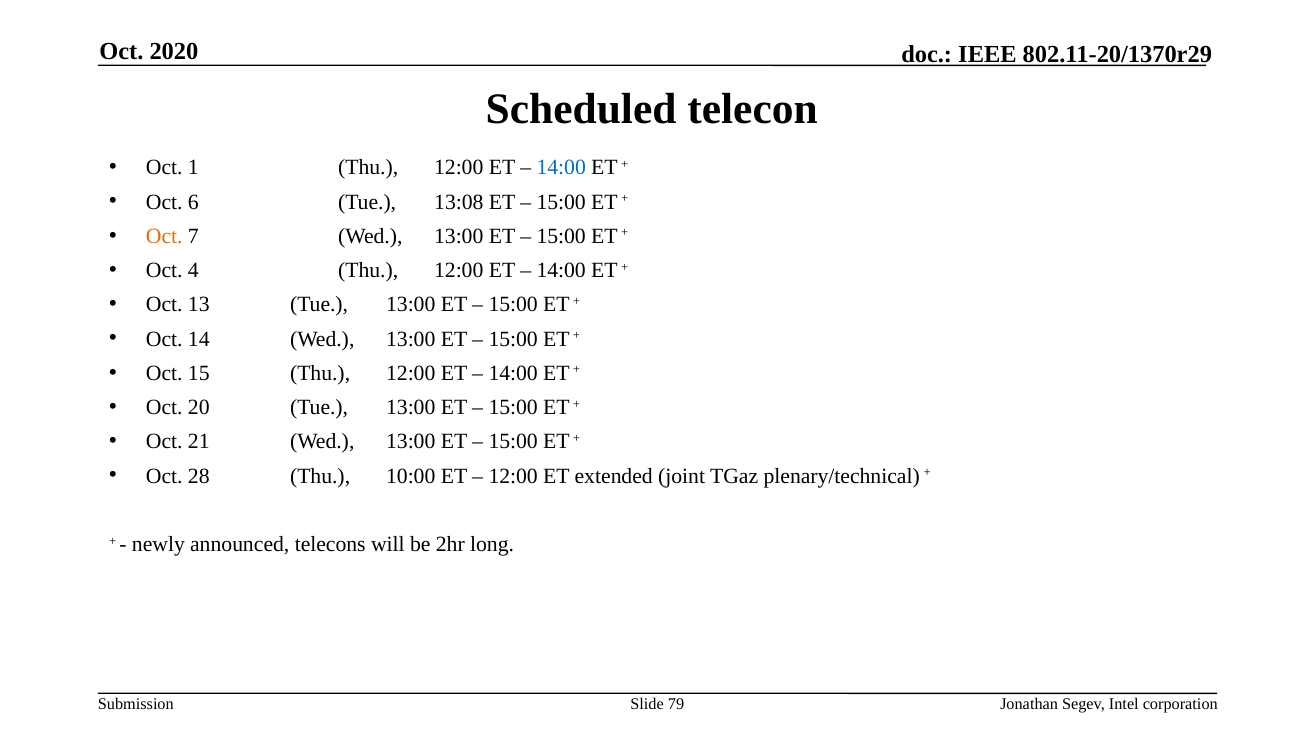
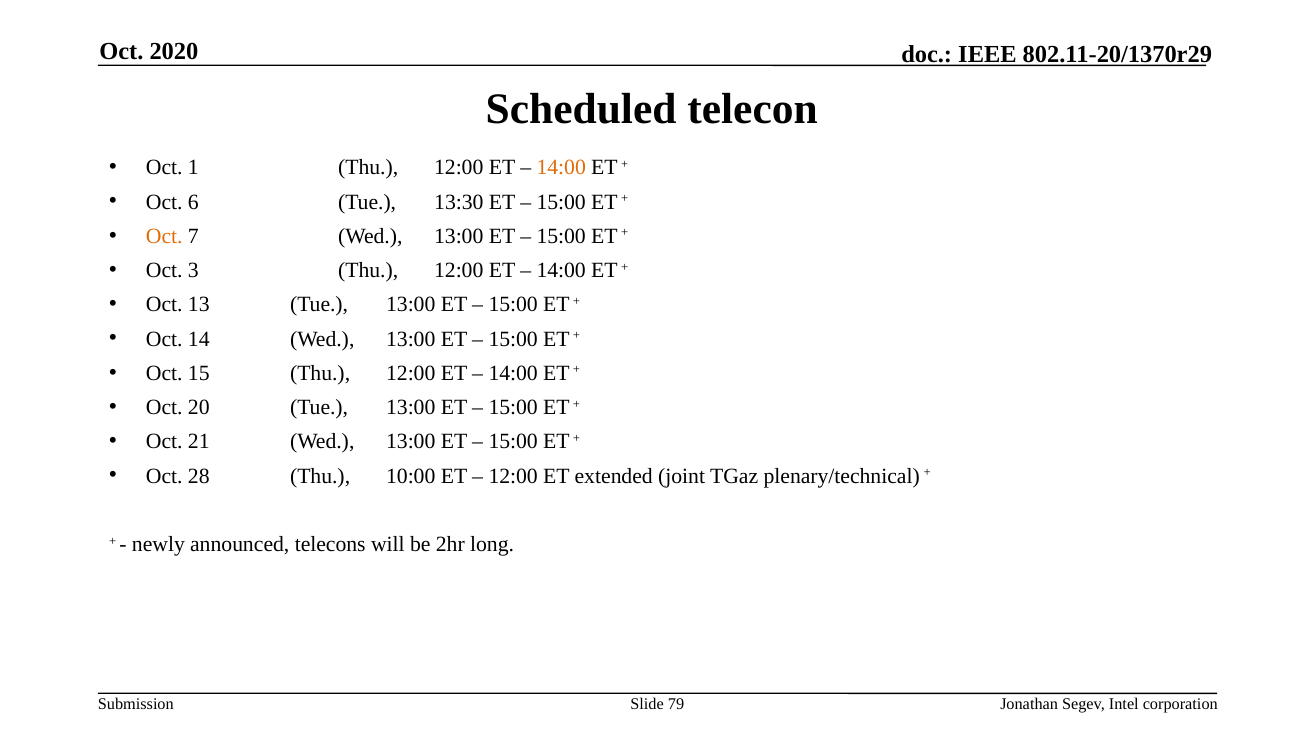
14:00 at (561, 168) colour: blue -> orange
13:08: 13:08 -> 13:30
4: 4 -> 3
